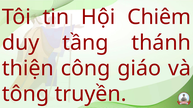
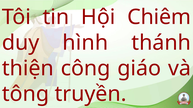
tầng: tầng -> hình
